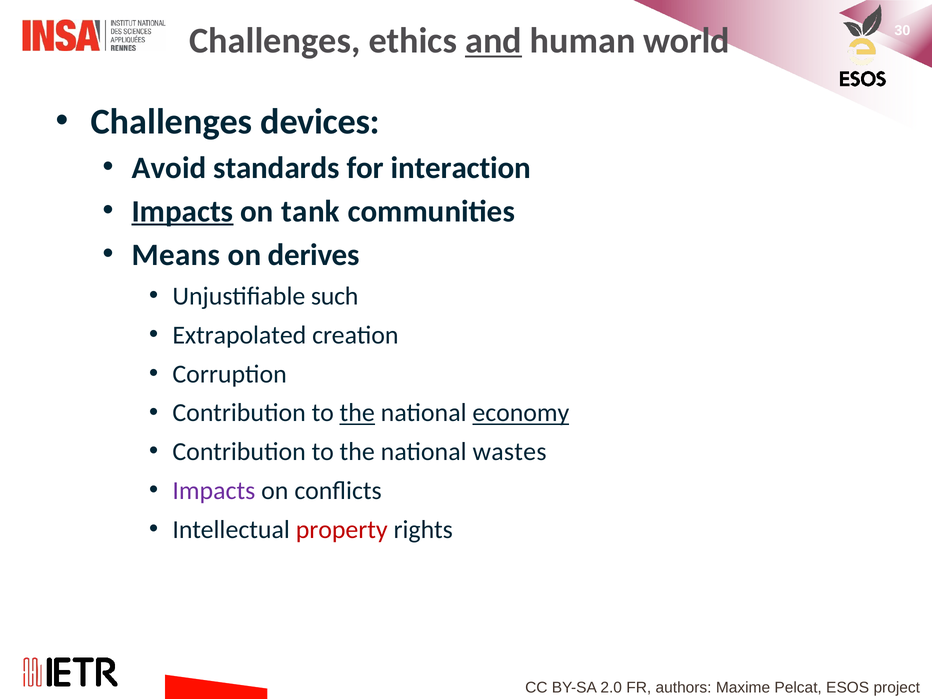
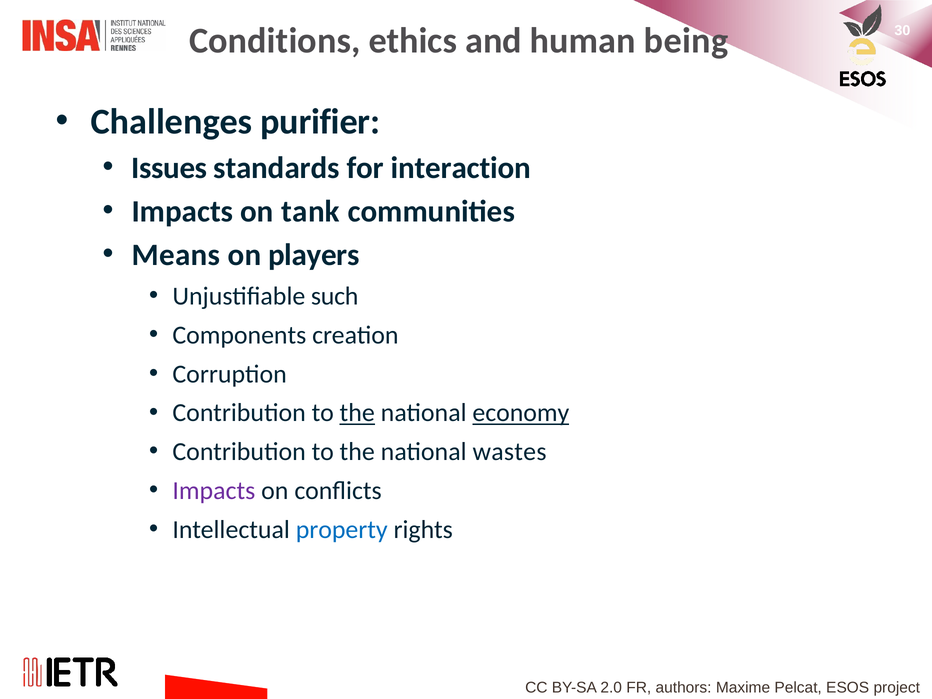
Challenges at (275, 41): Challenges -> Conditions
and underline: present -> none
world: world -> being
devices: devices -> purifier
Avoid: Avoid -> Issues
Impacts at (182, 211) underline: present -> none
derives: derives -> players
Extrapolated: Extrapolated -> Components
property colour: red -> blue
